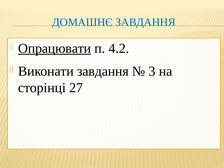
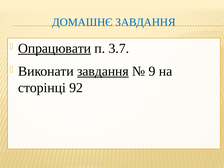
4.2: 4.2 -> 3.7
завдання at (103, 71) underline: none -> present
3: 3 -> 9
27: 27 -> 92
